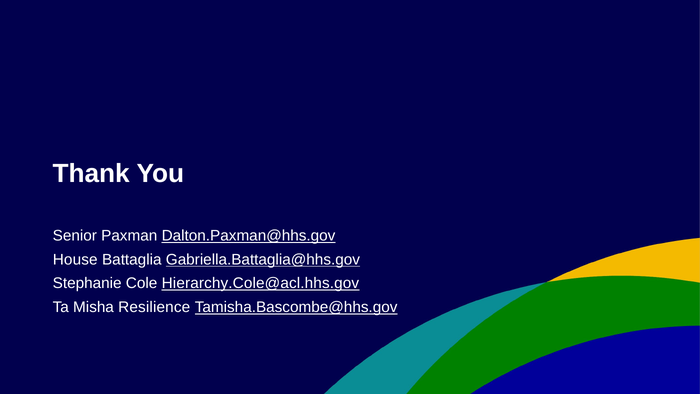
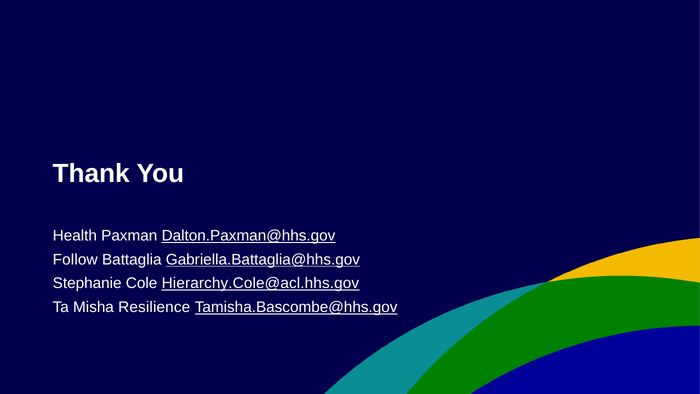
Senior: Senior -> Health
House: House -> Follow
